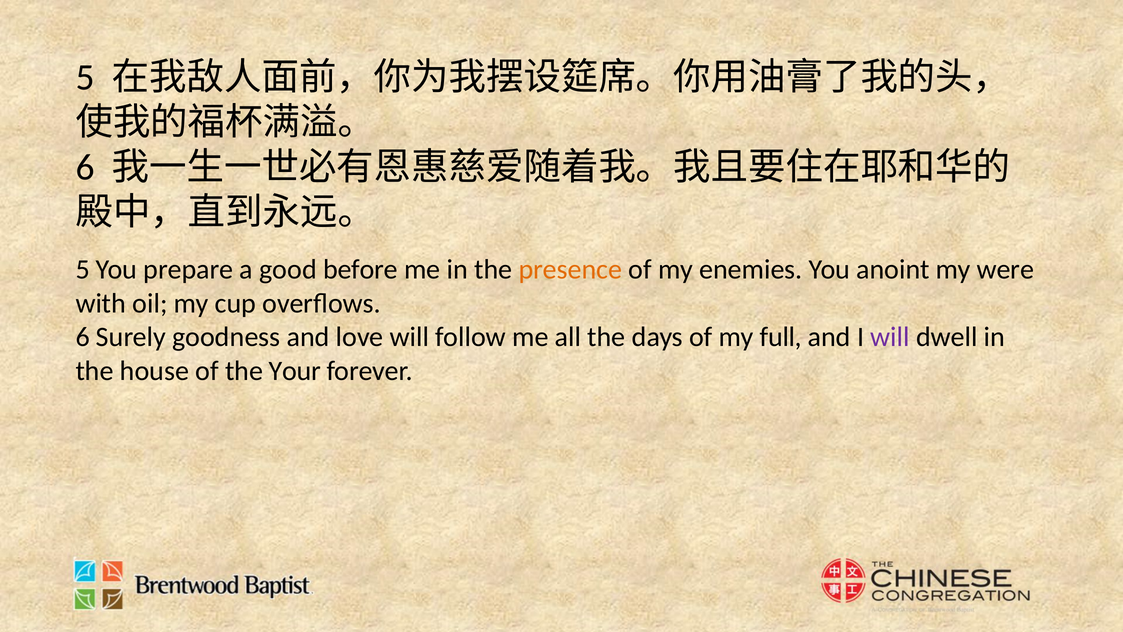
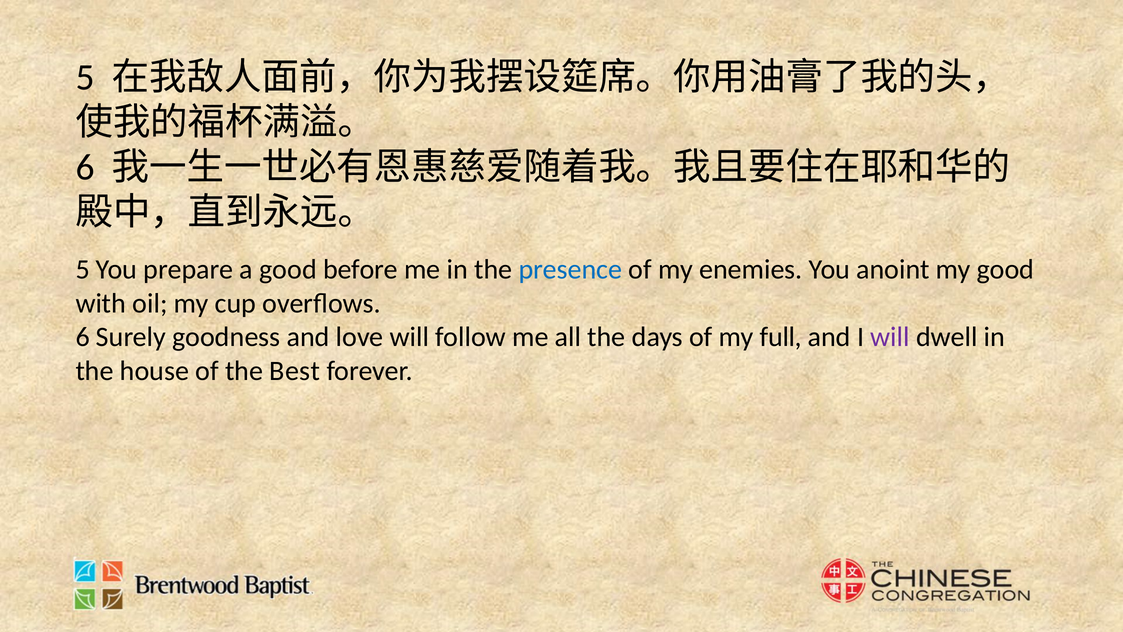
presence colour: orange -> blue
my were: were -> good
Your: Your -> Best
